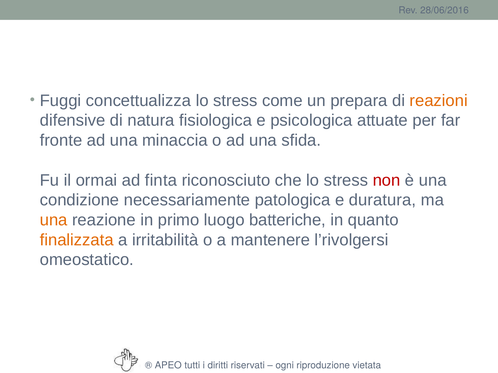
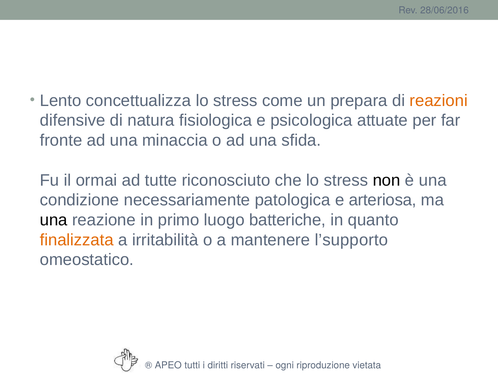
Fuggi: Fuggi -> Lento
finta: finta -> tutte
non colour: red -> black
duratura: duratura -> arteriosa
una at (54, 220) colour: orange -> black
l’rivolgersi: l’rivolgersi -> l’supporto
